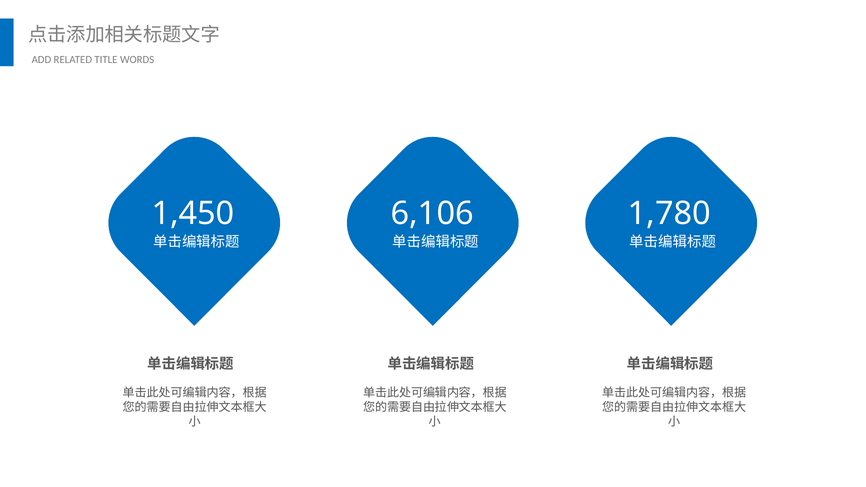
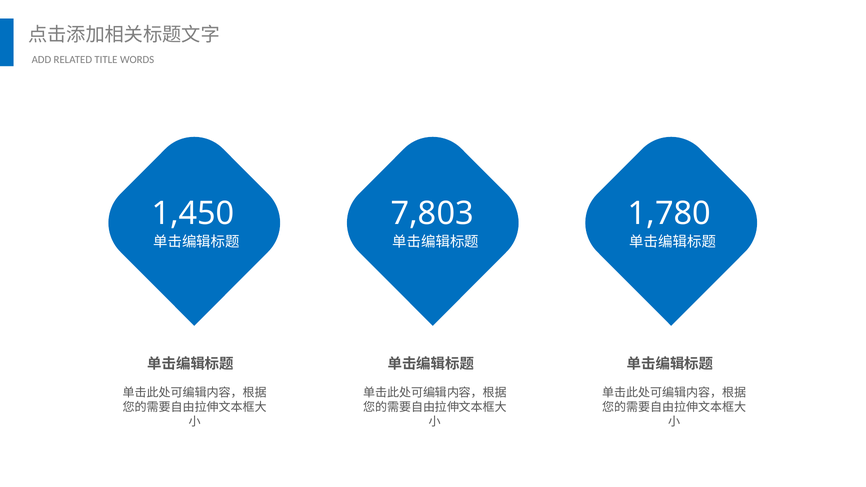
6,106: 6,106 -> 7,803
